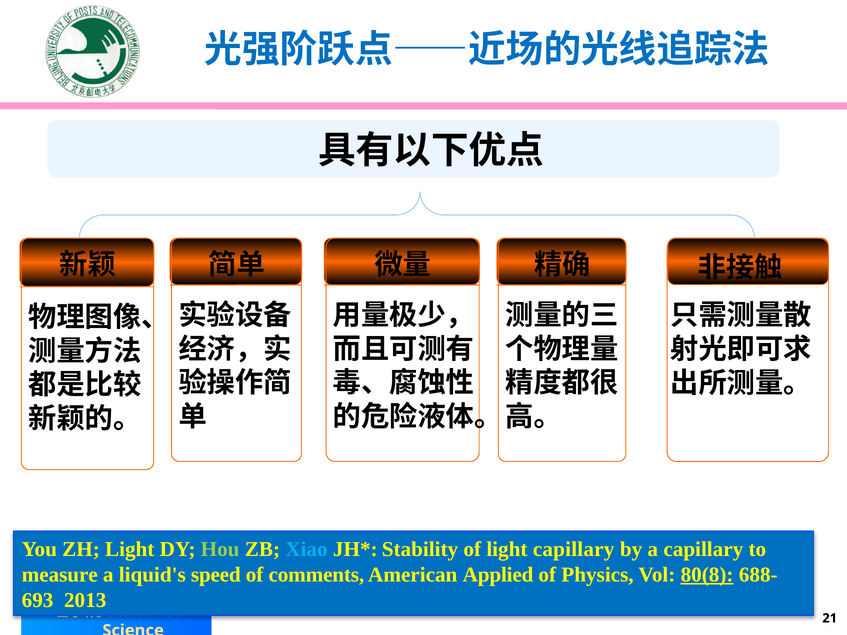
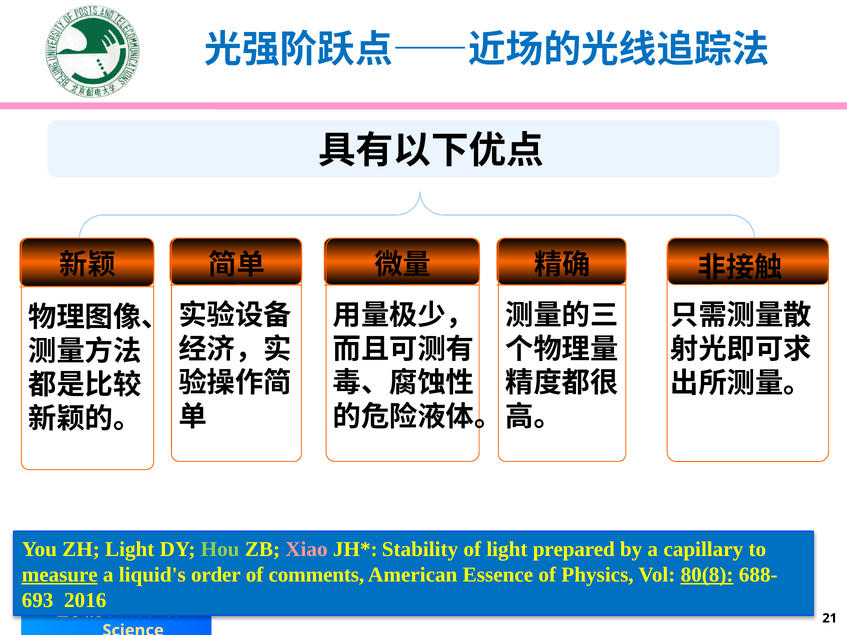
Xiao colour: light blue -> pink
light capillary: capillary -> prepared
measure underline: none -> present
speed: speed -> order
Applied: Applied -> Essence
2013: 2013 -> 2016
